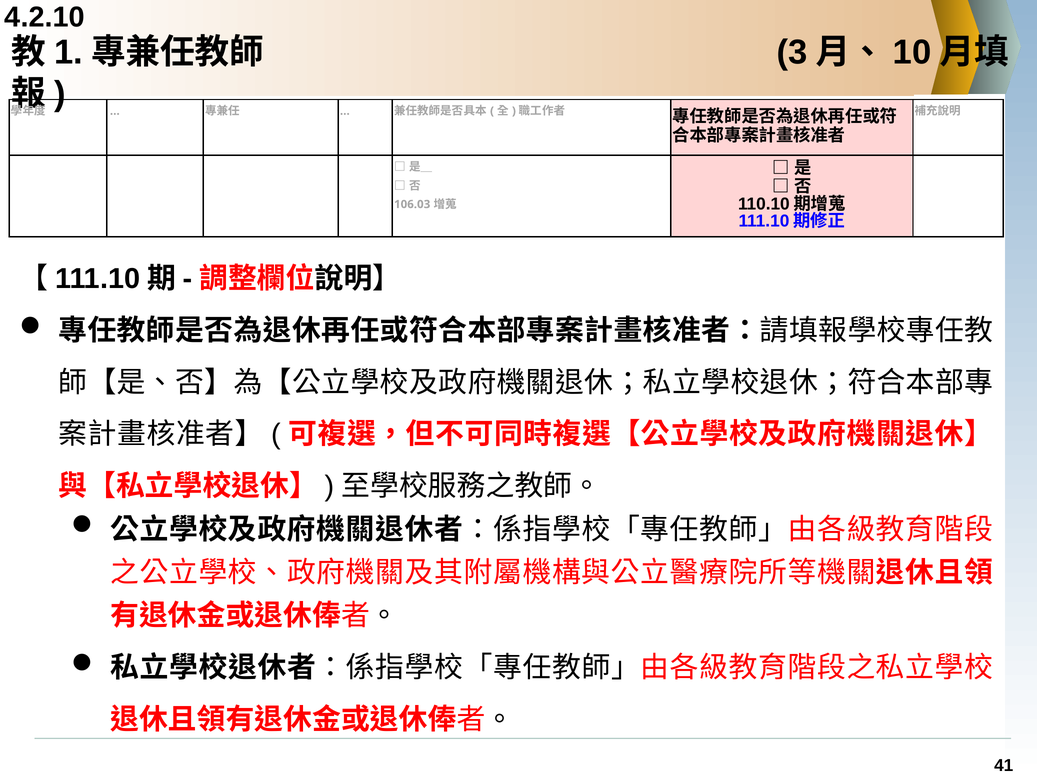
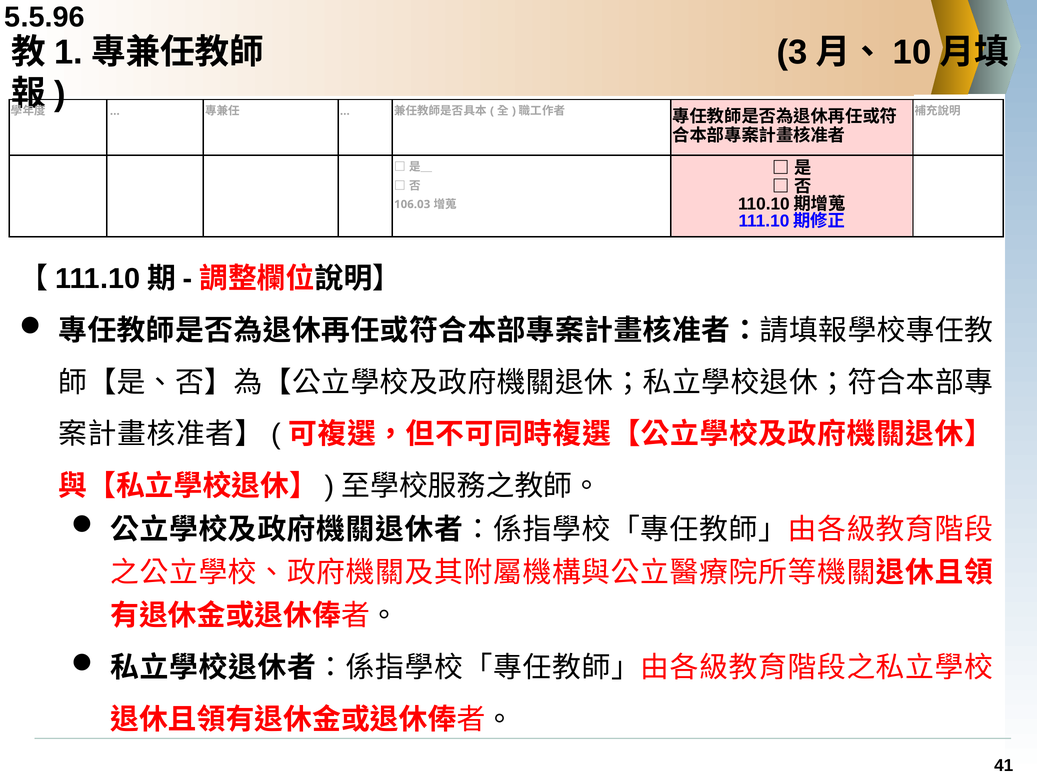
4.2.10: 4.2.10 -> 5.5.96
